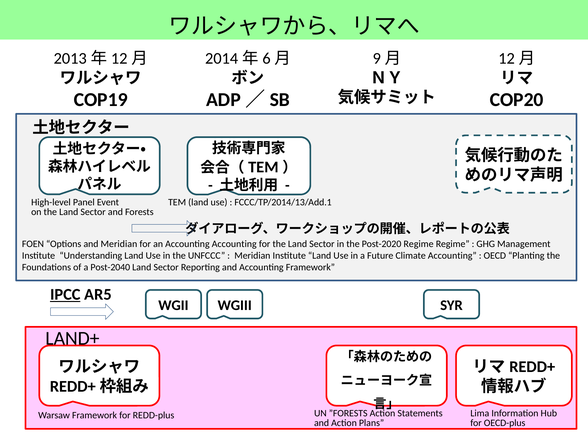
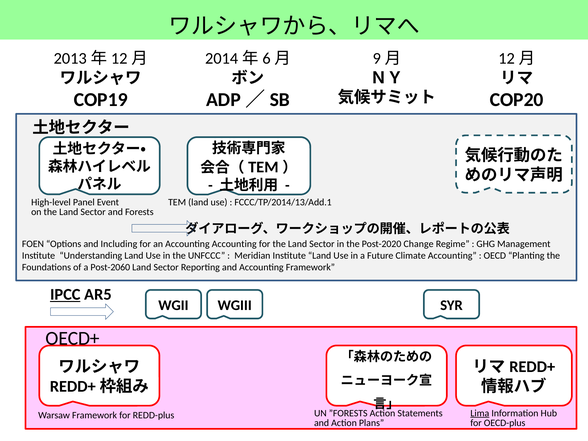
and Meridian: Meridian -> Including
Post-2020 Regime: Regime -> Change
Post-2040: Post-2040 -> Post-2060
LAND+: LAND+ -> OECD+
Lima underline: none -> present
